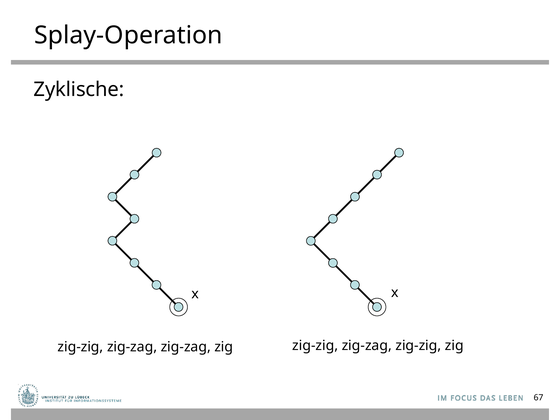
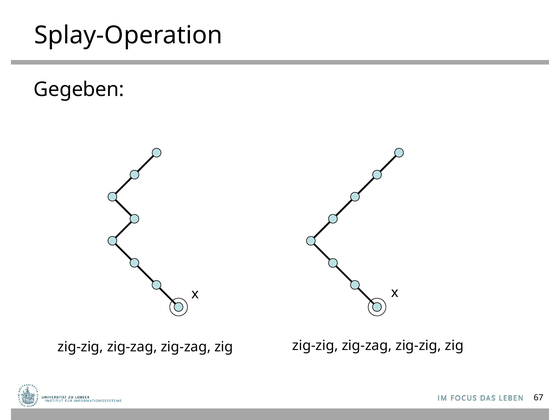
Zyklische: Zyklische -> Gegeben
